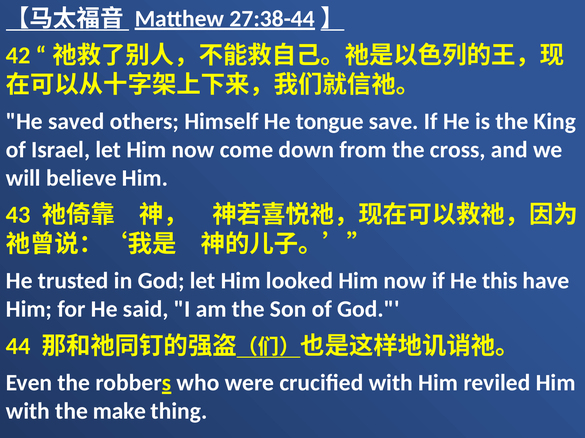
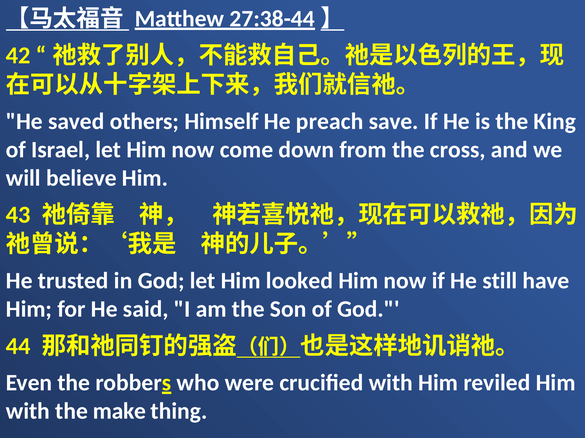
tongue: tongue -> preach
this: this -> still
